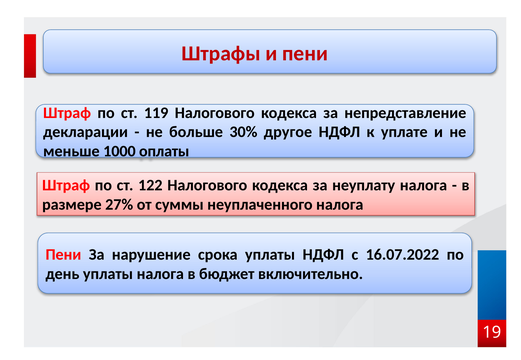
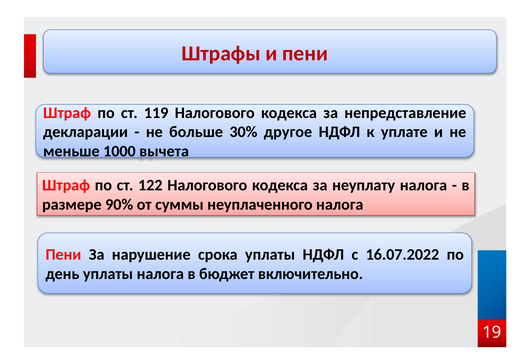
оплаты: оплаты -> вычета
27%: 27% -> 90%
